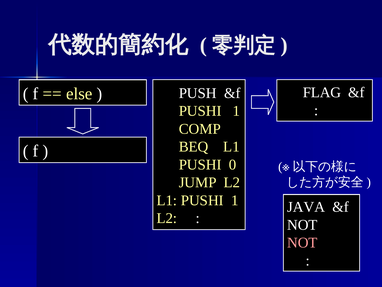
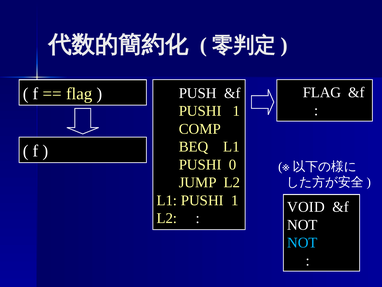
else at (79, 94): else -> flag
JAVA: JAVA -> VOID
NOT at (302, 242) colour: pink -> light blue
